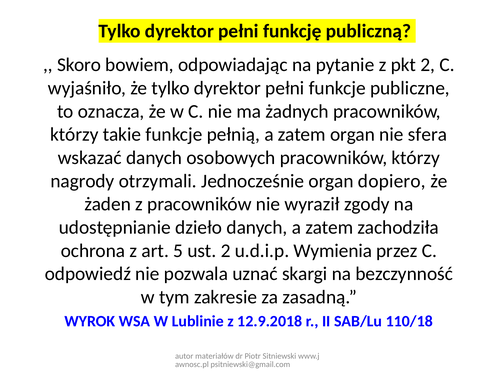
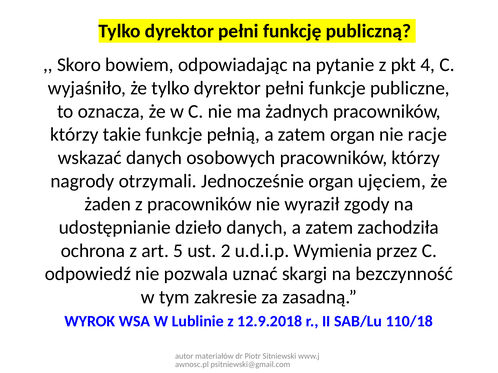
pkt 2: 2 -> 4
sfera: sfera -> racje
dopiero: dopiero -> ujęciem
